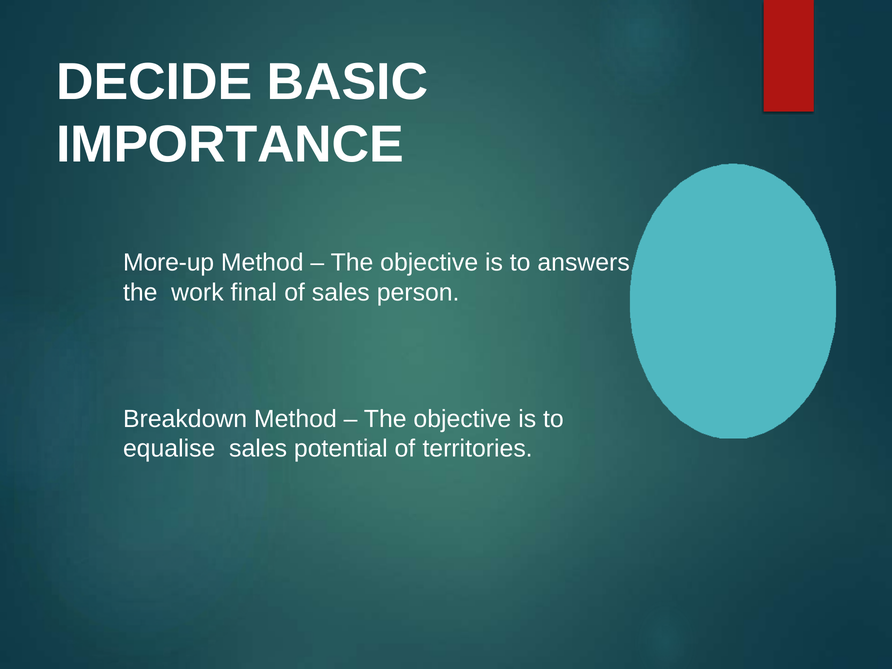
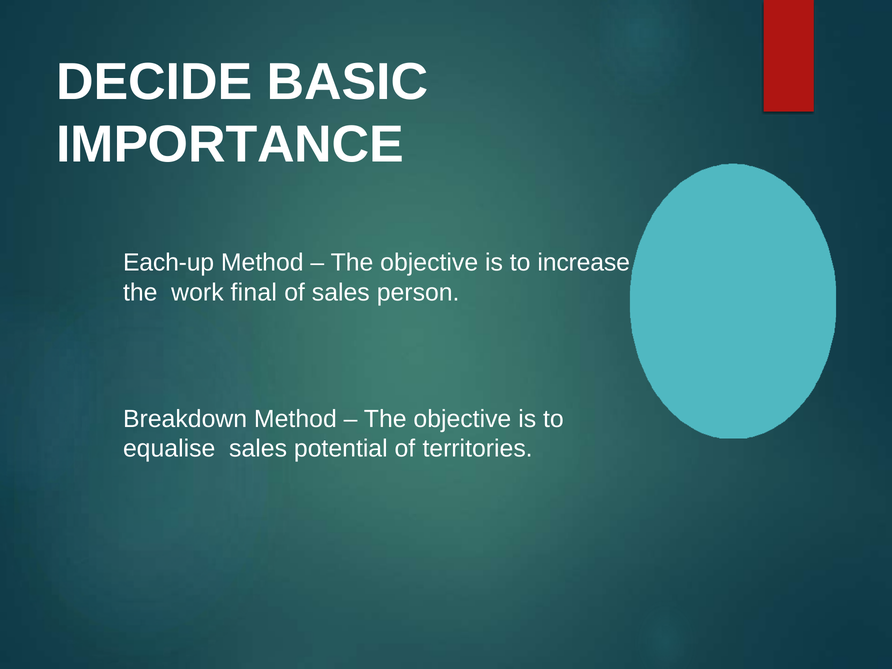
More-up: More-up -> Each-up
answers: answers -> increase
